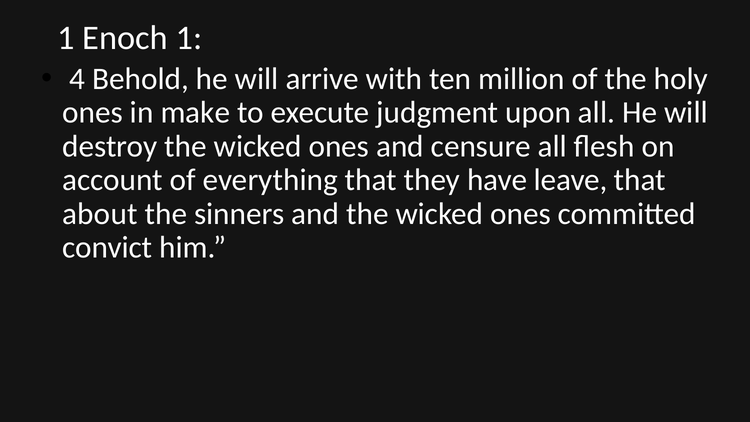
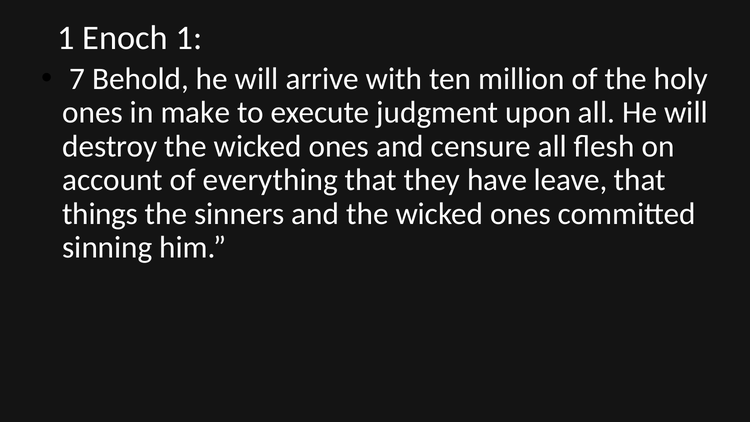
4: 4 -> 7
about: about -> things
convict: convict -> sinning
